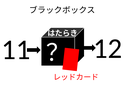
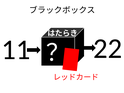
12: 12 -> 22
